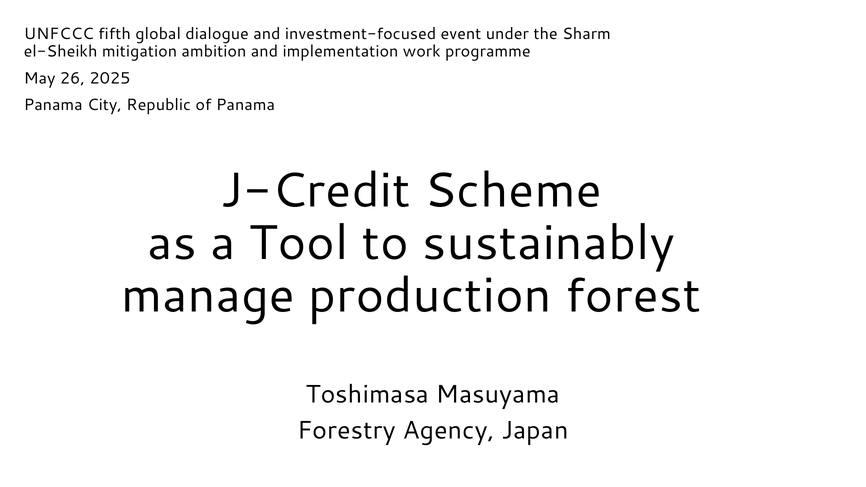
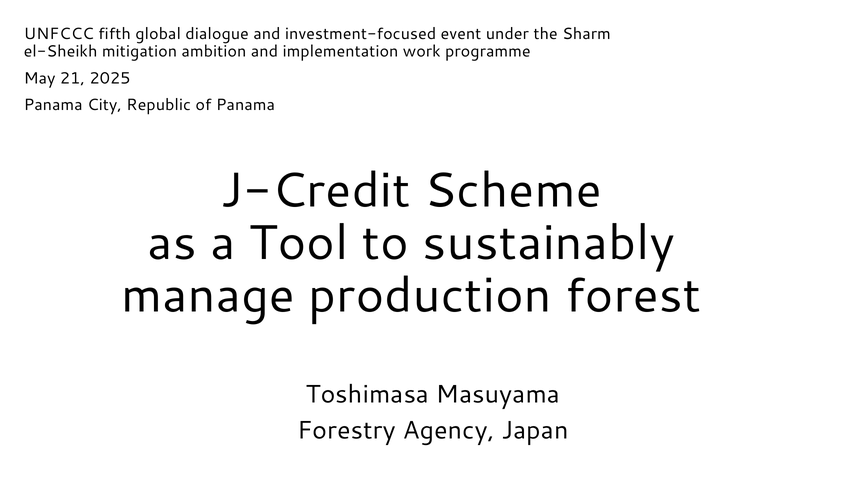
26: 26 -> 21
